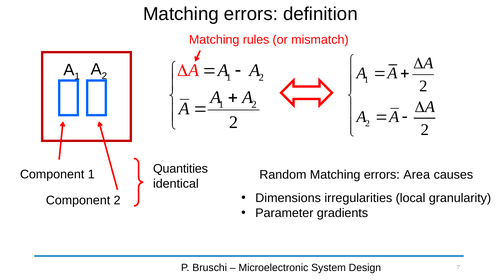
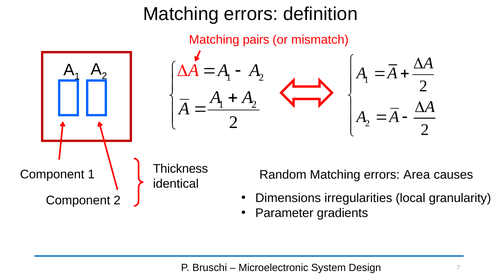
rules: rules -> pairs
Quantities: Quantities -> Thickness
